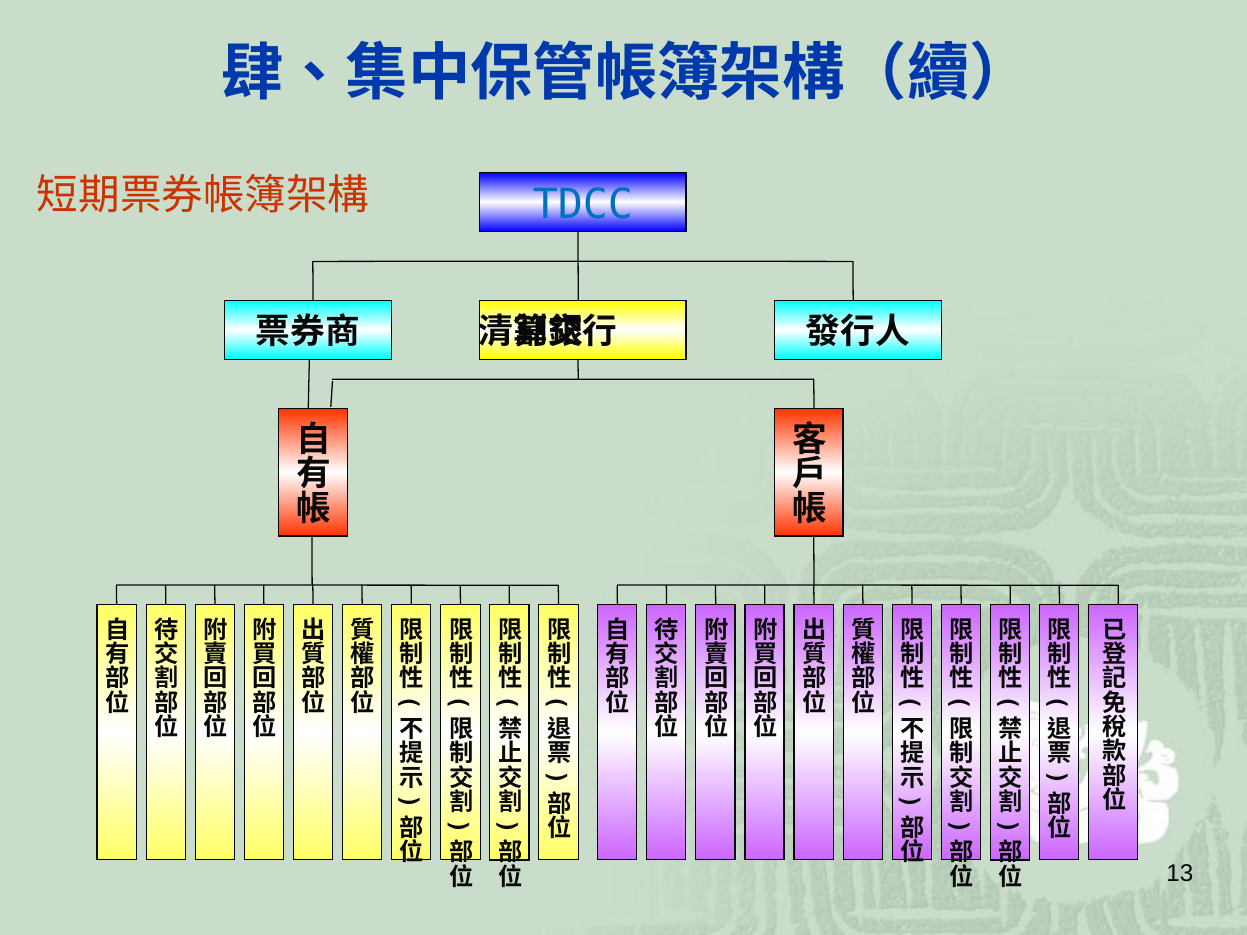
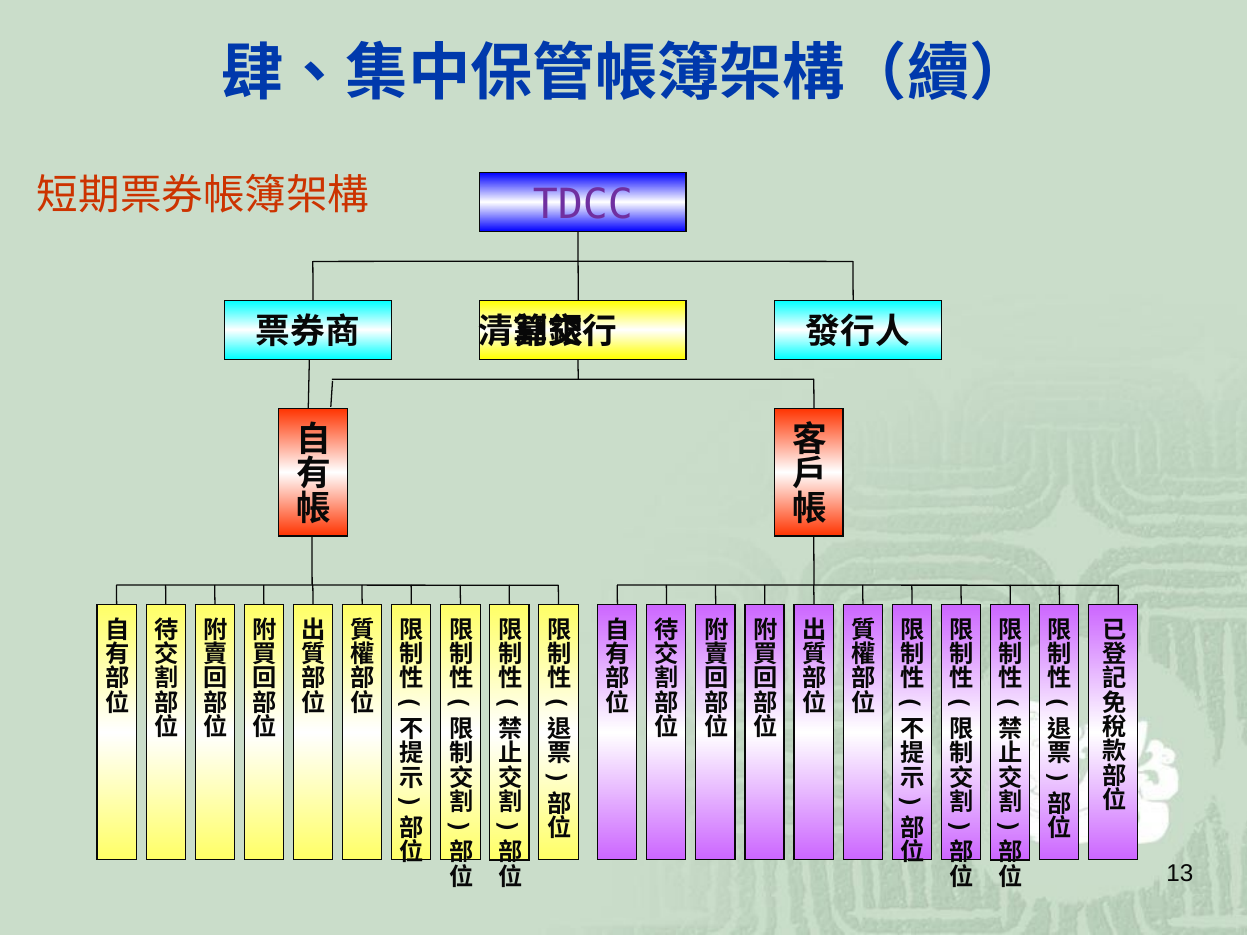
TDCC colour: blue -> purple
